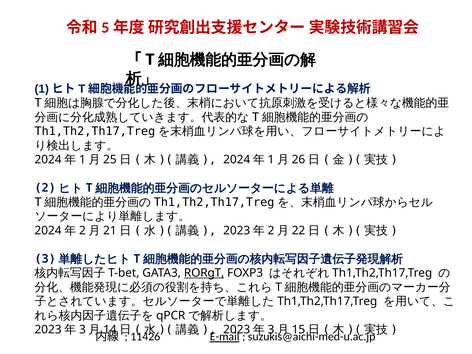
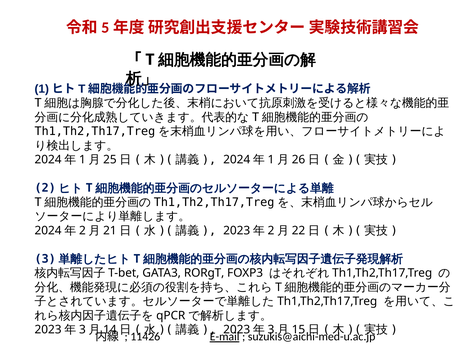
RORgT underline: present -> none
